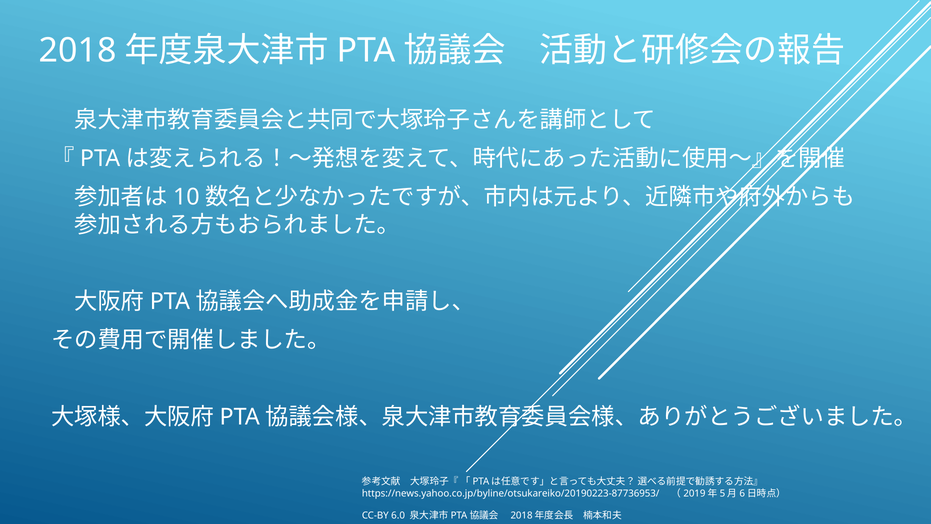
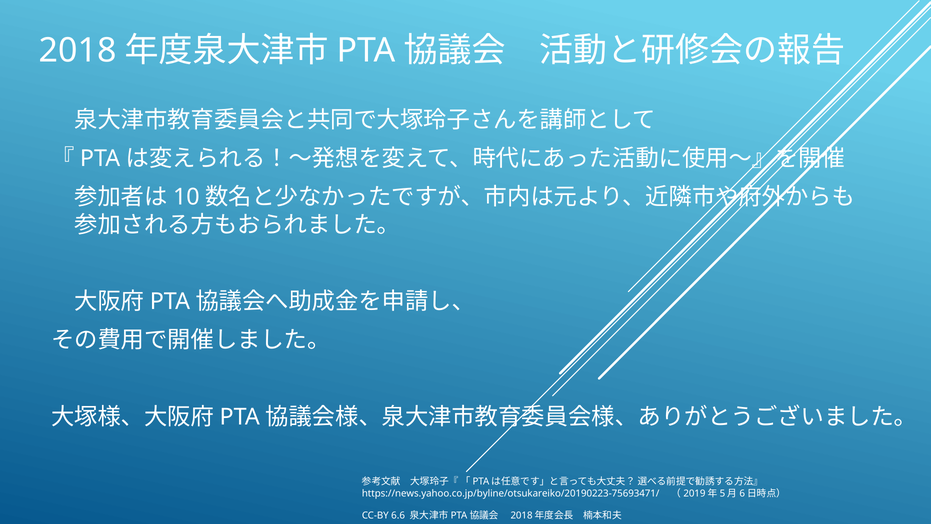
https://news.yahoo.co.jp/byline/otsukareiko/20190223-87736953/: https://news.yahoo.co.jp/byline/otsukareiko/20190223-87736953/ -> https://news.yahoo.co.jp/byline/otsukareiko/20190223-75693471/
6.0: 6.0 -> 6.6
